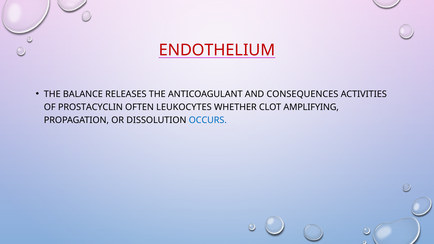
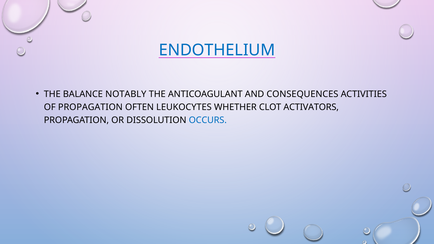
ENDOTHELIUM colour: red -> blue
RELEASES: RELEASES -> NOTABLY
OF PROSTACYCLIN: PROSTACYCLIN -> PROPAGATION
AMPLIFYING: AMPLIFYING -> ACTIVATORS
